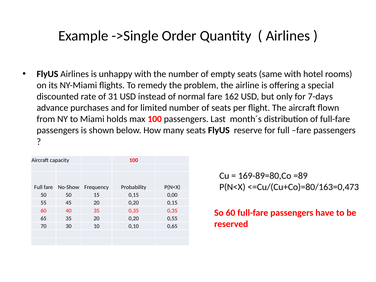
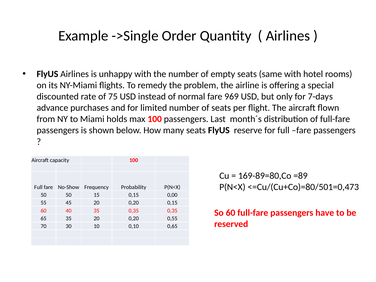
31: 31 -> 75
162: 162 -> 969
<=Cu/(Cu+Co)=80/163=0,473: <=Cu/(Cu+Co)=80/163=0,473 -> <=Cu/(Cu+Co)=80/501=0,473
